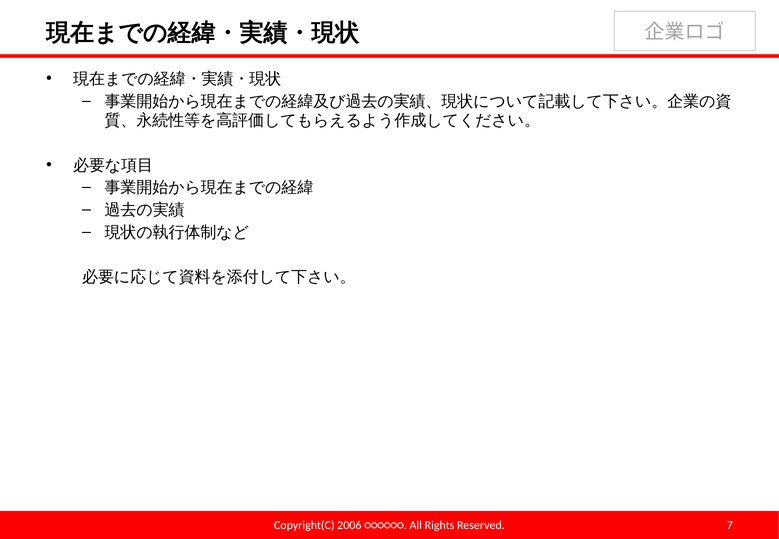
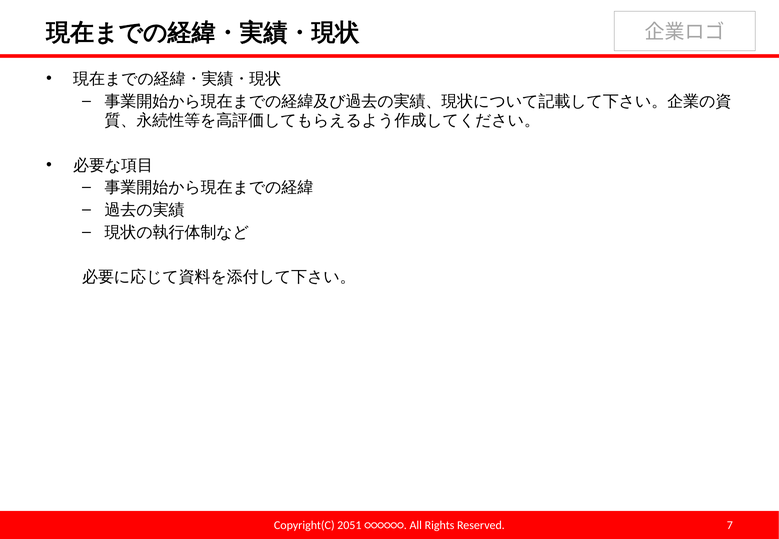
2006: 2006 -> 2051
